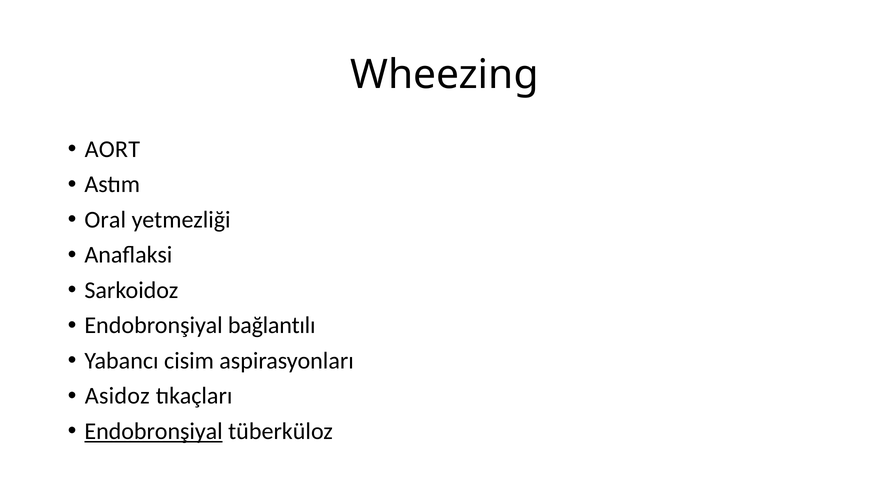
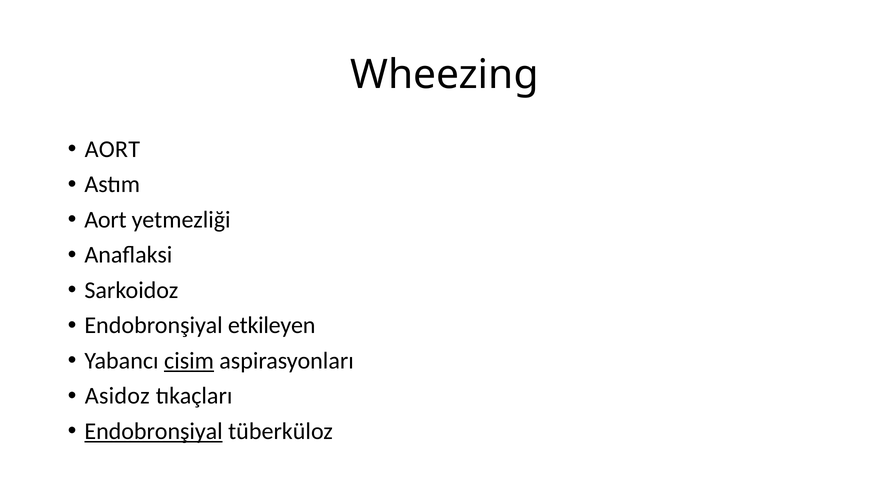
Oral at (105, 220): Oral -> Aort
bağlantılı: bağlantılı -> etkileyen
cisim underline: none -> present
